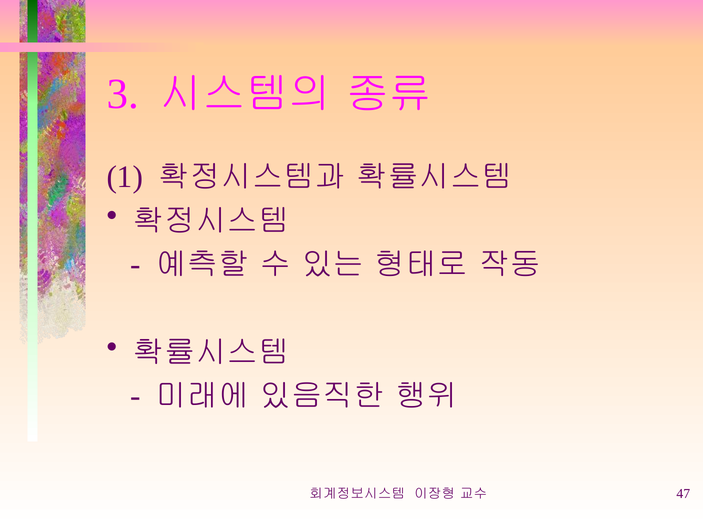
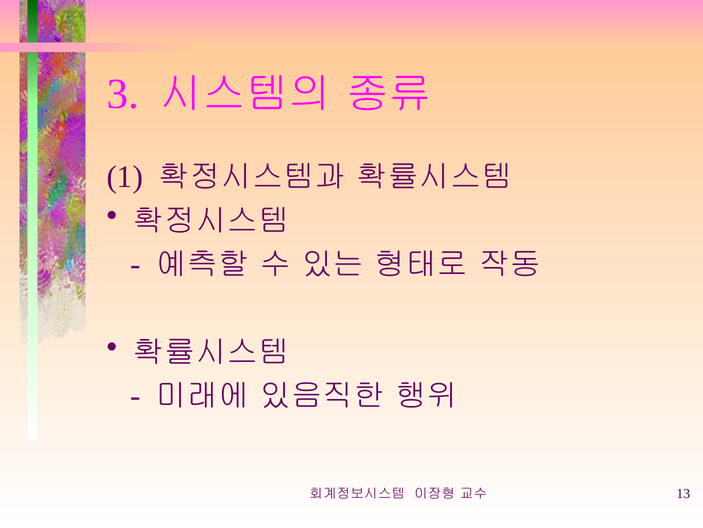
47: 47 -> 13
